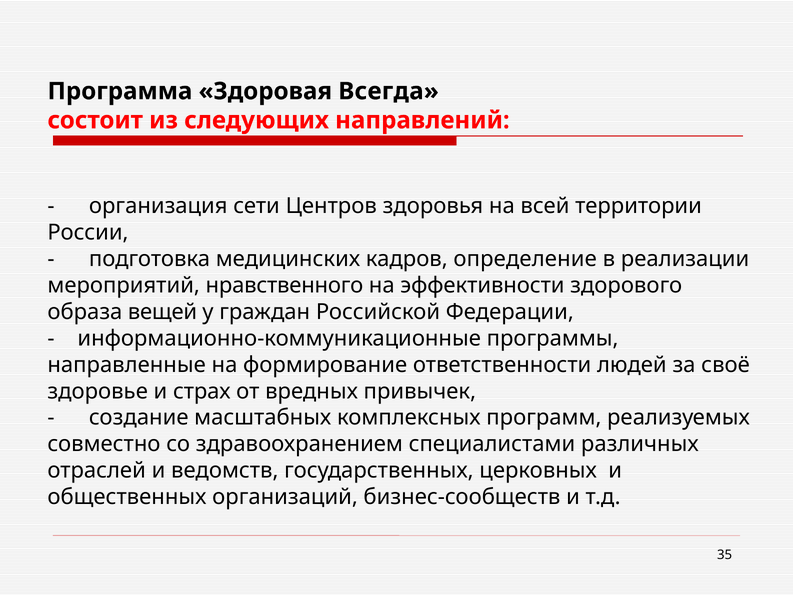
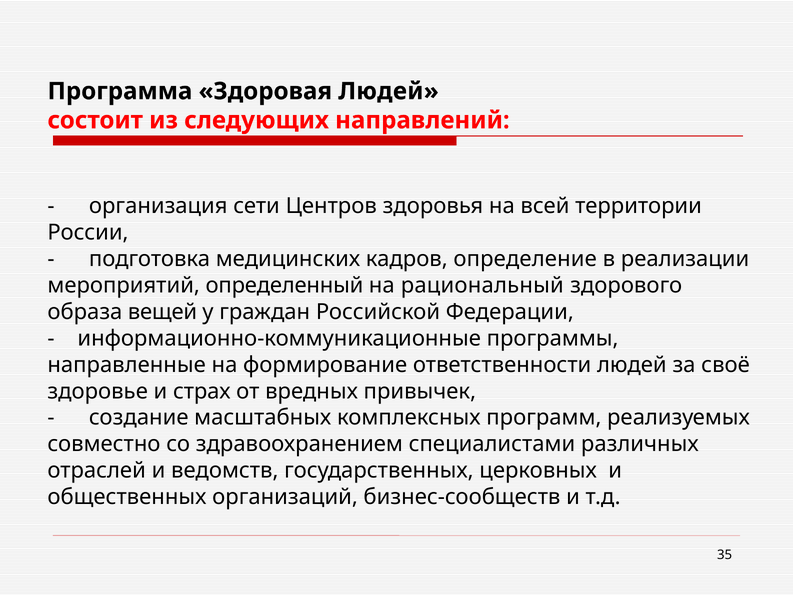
Здоровая Всегда: Всегда -> Людей
нравственного: нравственного -> определенный
эффективности: эффективности -> рациональный
